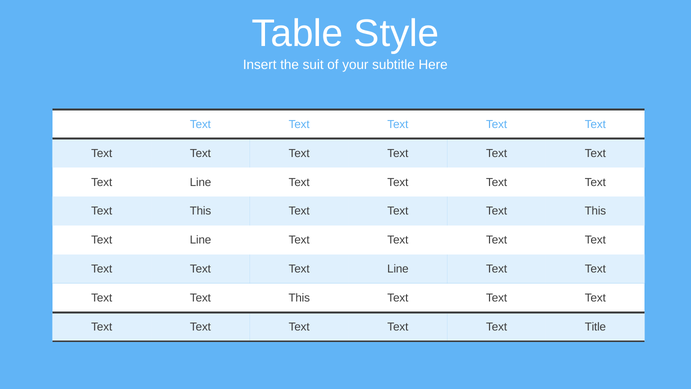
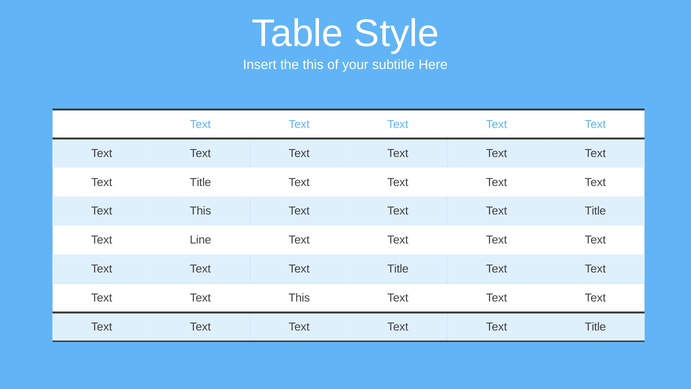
the suit: suit -> this
Line at (200, 182): Line -> Title
This at (595, 211): This -> Title
Line at (398, 269): Line -> Title
